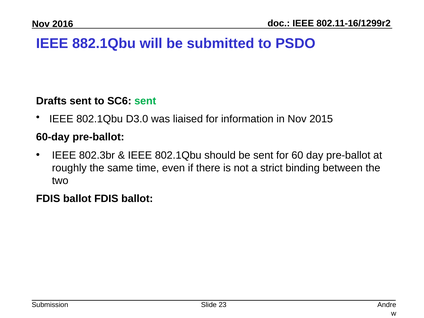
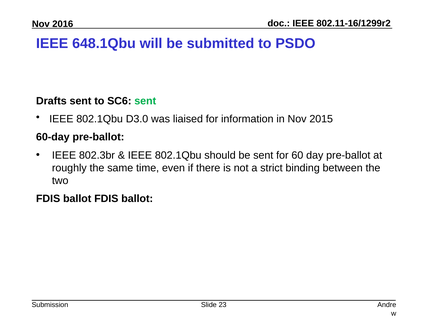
882.1Qbu: 882.1Qbu -> 648.1Qbu
